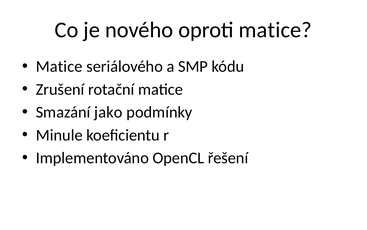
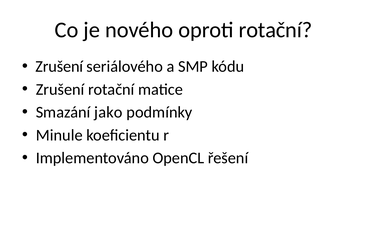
oproti matice: matice -> rotační
Matice at (59, 66): Matice -> Zrušení
